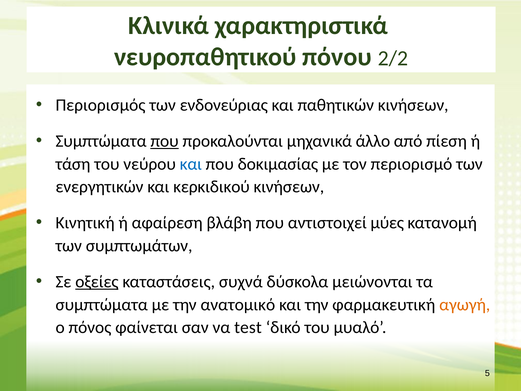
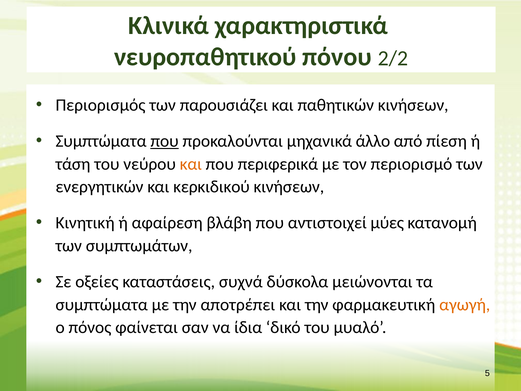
ενδονεύριας: ενδονεύριας -> παρουσιάζει
και at (191, 164) colour: blue -> orange
δοκιμασίας: δοκιμασίας -> περιφερικά
οξείες underline: present -> none
ανατομικό: ανατομικό -> αποτρέπει
test: test -> ίδια
